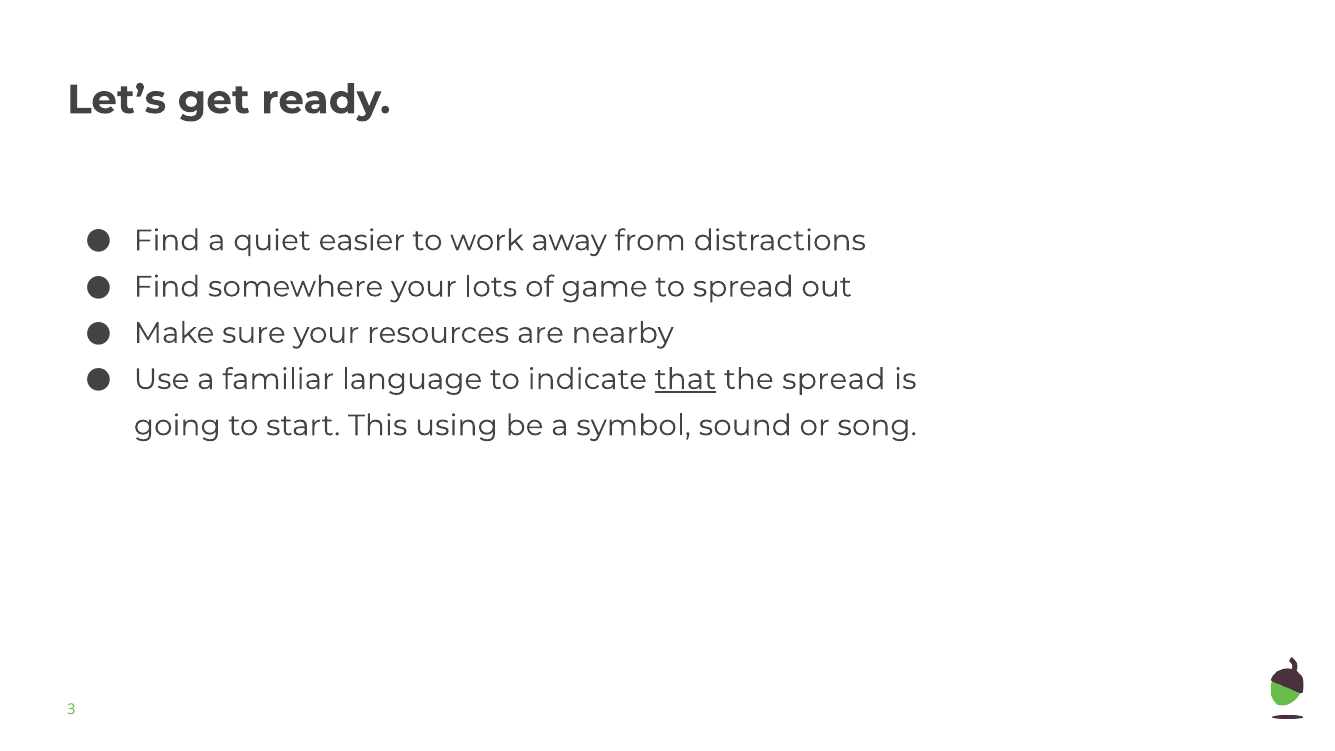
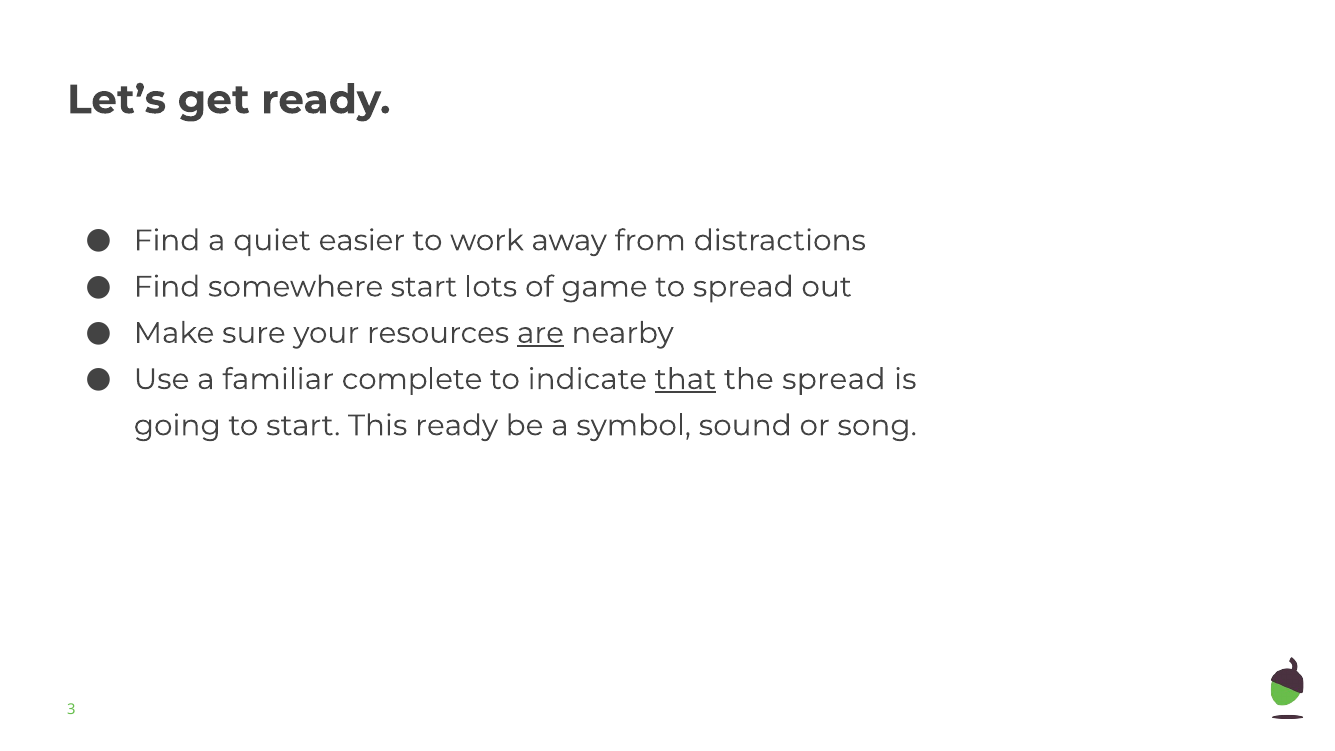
somewhere your: your -> start
are underline: none -> present
language: language -> complete
This using: using -> ready
